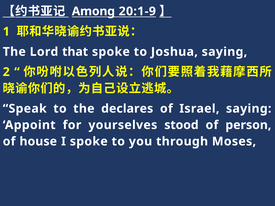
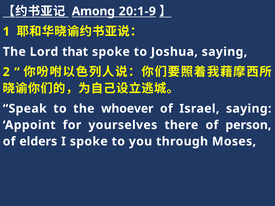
declares: declares -> whoever
stood: stood -> there
house: house -> elders
